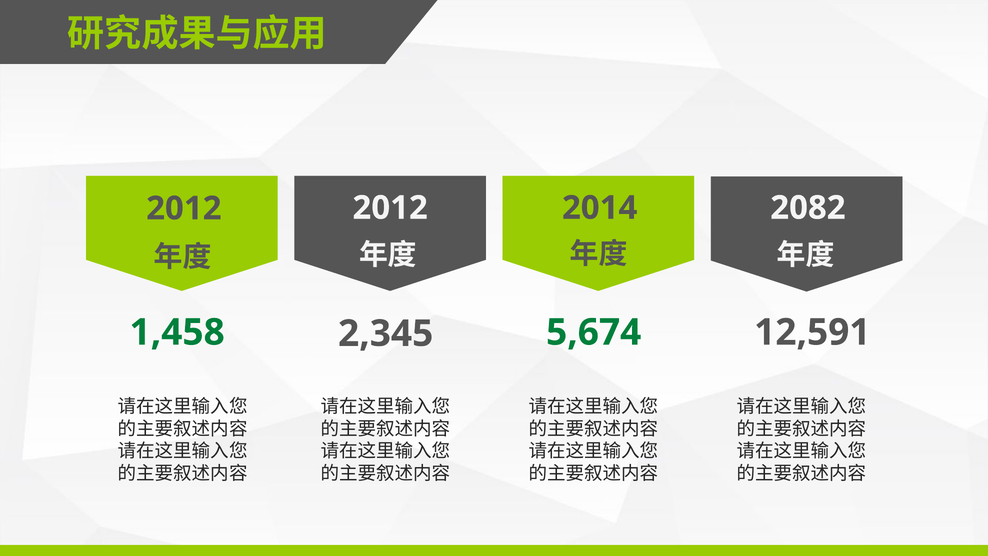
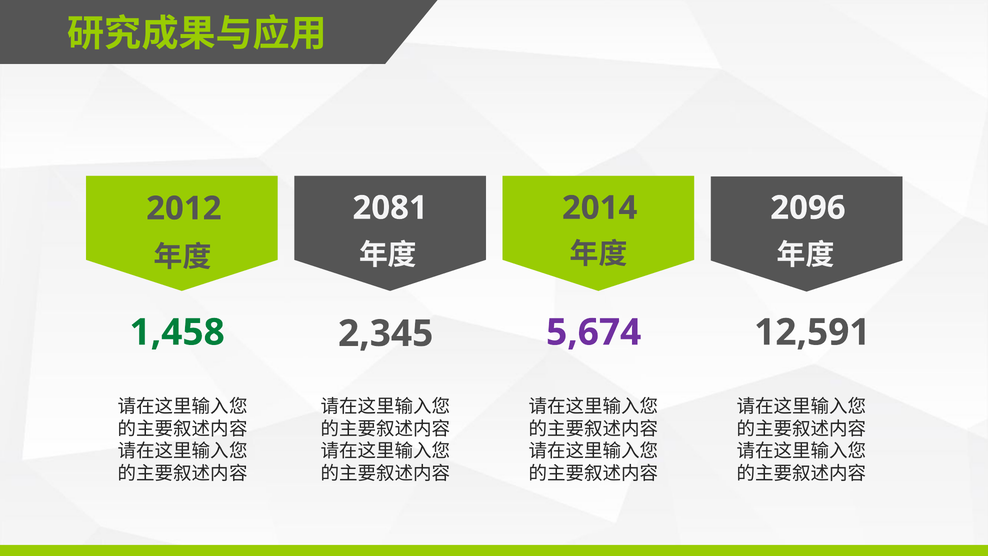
2012 at (390, 208): 2012 -> 2081
2082: 2082 -> 2096
5,674 colour: green -> purple
